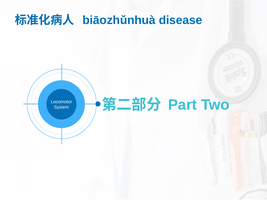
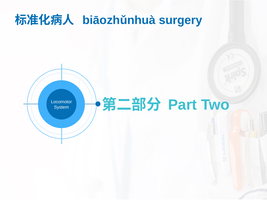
disease: disease -> surgery
